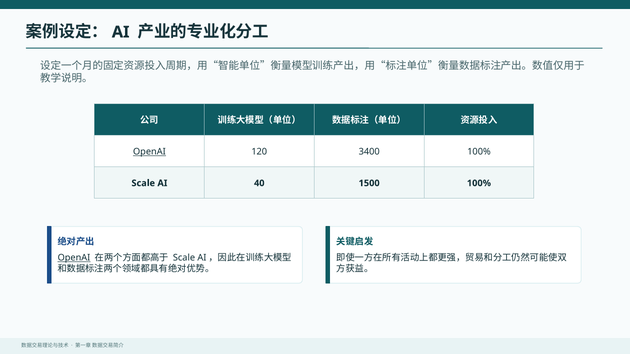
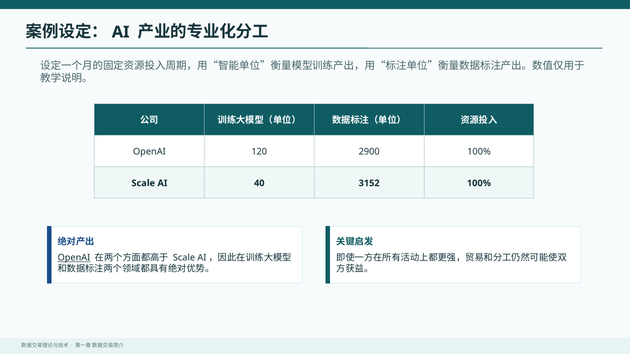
OpenAI at (149, 152) underline: present -> none
3400: 3400 -> 2900
1500: 1500 -> 3152
